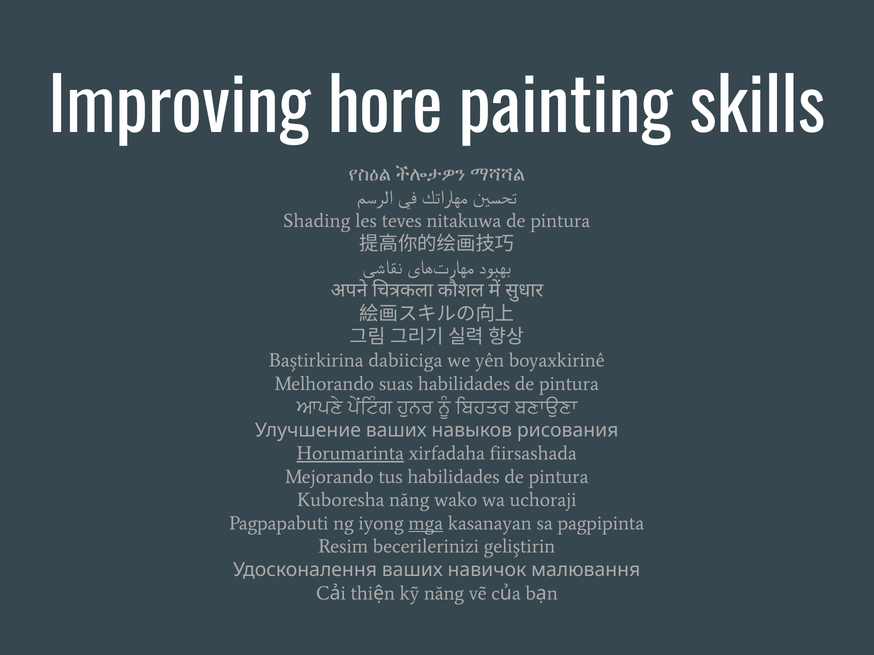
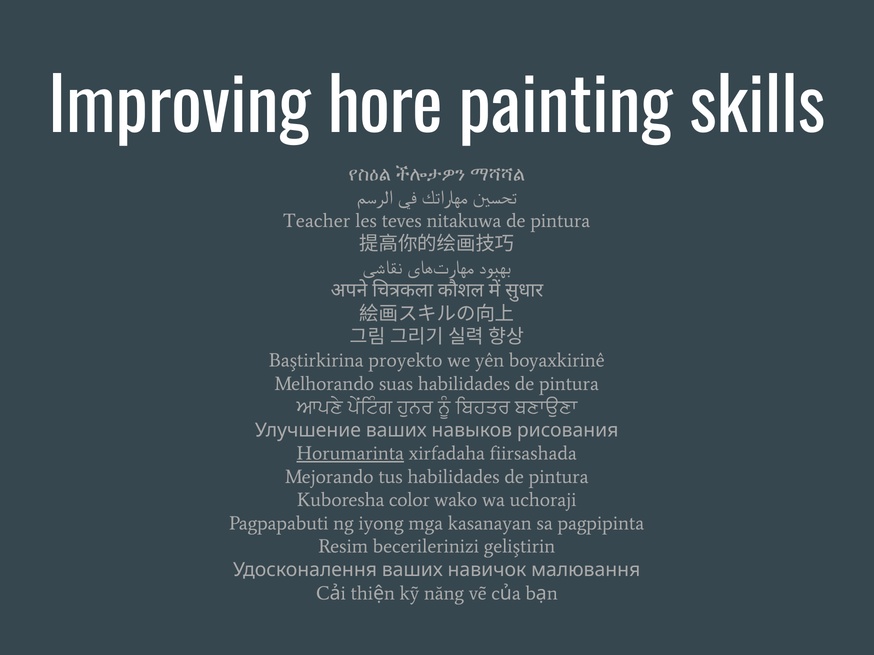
Shading: Shading -> Teacher
dabiiciga: dabiiciga -> proyekto
Kuboresha năng: năng -> color
mga underline: present -> none
